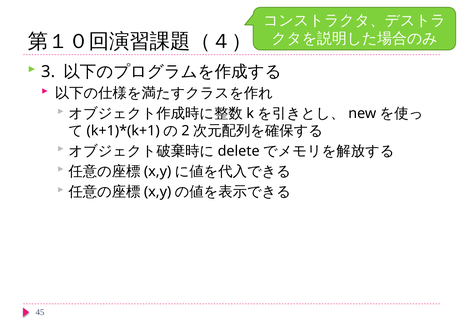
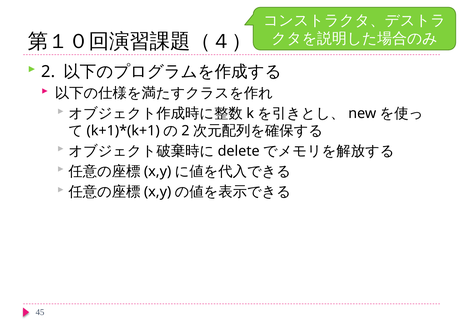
3 at (48, 72): 3 -> 2
